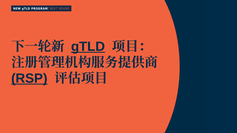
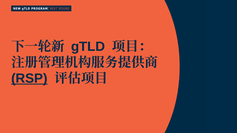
gTLD underline: present -> none
